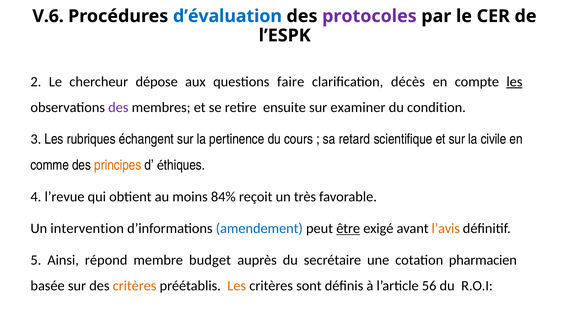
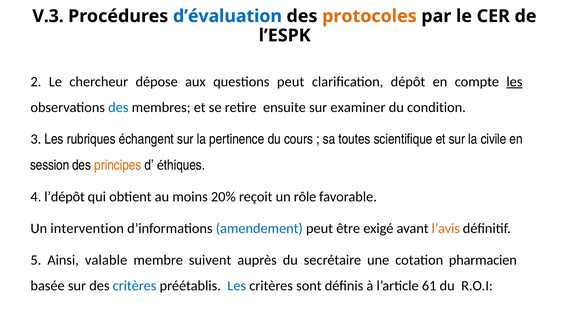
V.6: V.6 -> V.3
protocoles colour: purple -> orange
questions faire: faire -> peut
décès: décès -> dépôt
des at (118, 108) colour: purple -> blue
retard: retard -> toutes
comme: comme -> session
l’revue: l’revue -> l’dépôt
84%: 84% -> 20%
très: très -> rôle
être underline: present -> none
répond: répond -> valable
budget: budget -> suivent
critères at (135, 286) colour: orange -> blue
Les at (237, 286) colour: orange -> blue
56: 56 -> 61
